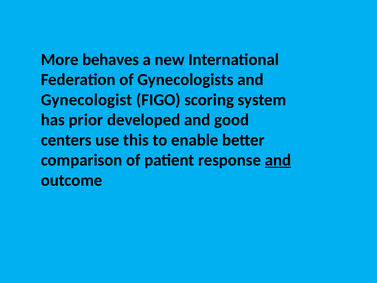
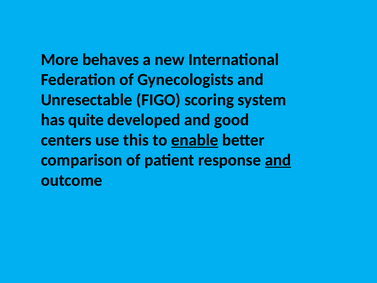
Gynecologist: Gynecologist -> Unresectable
prior: prior -> quite
enable underline: none -> present
